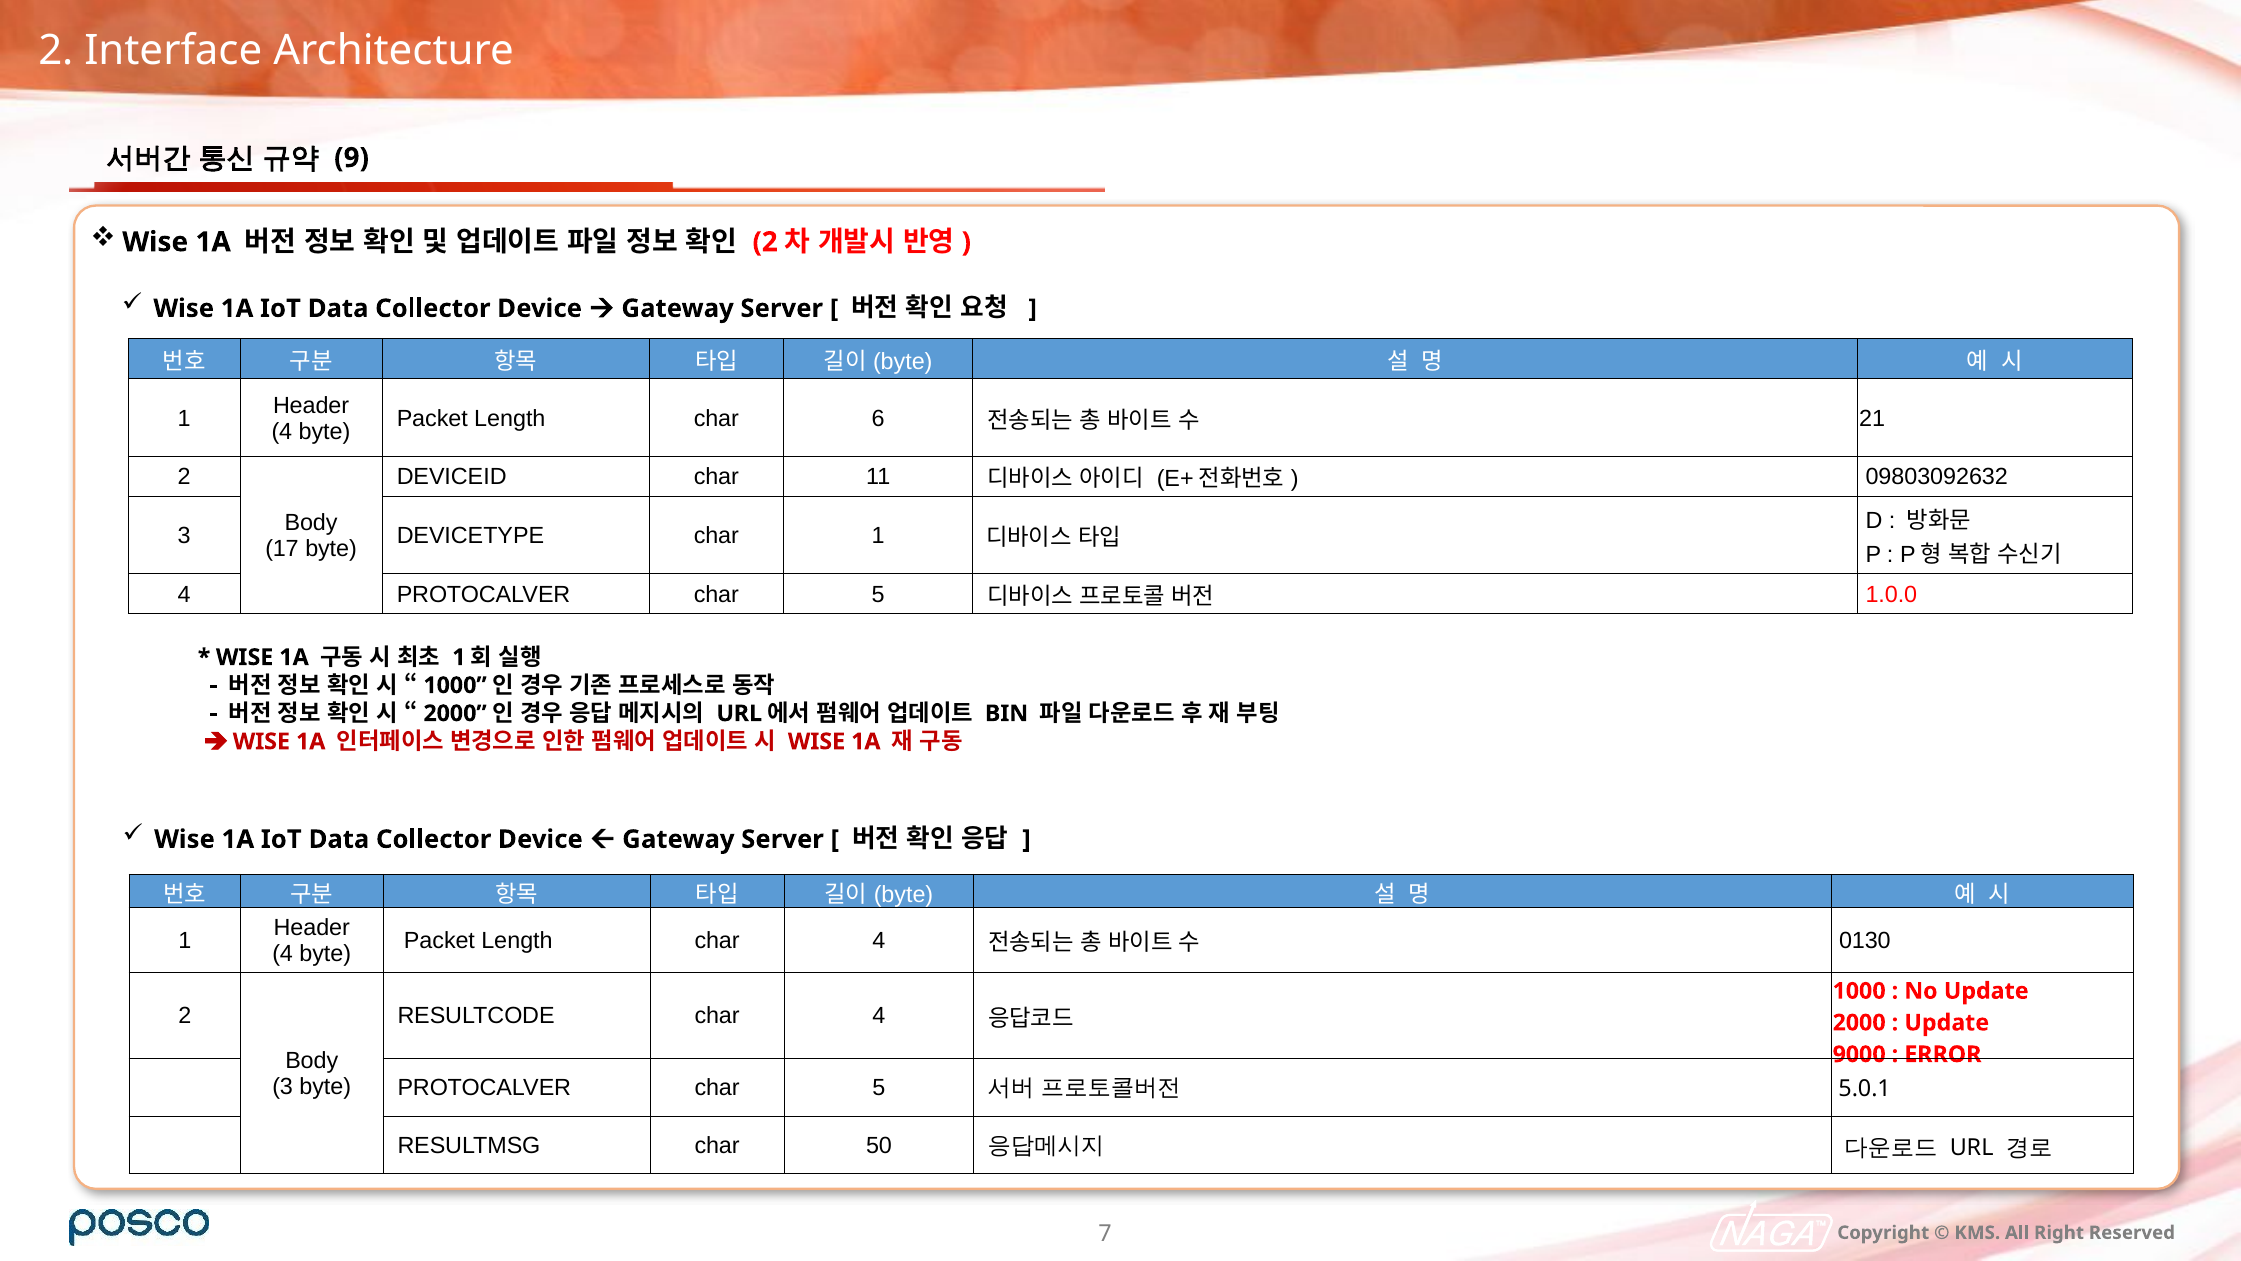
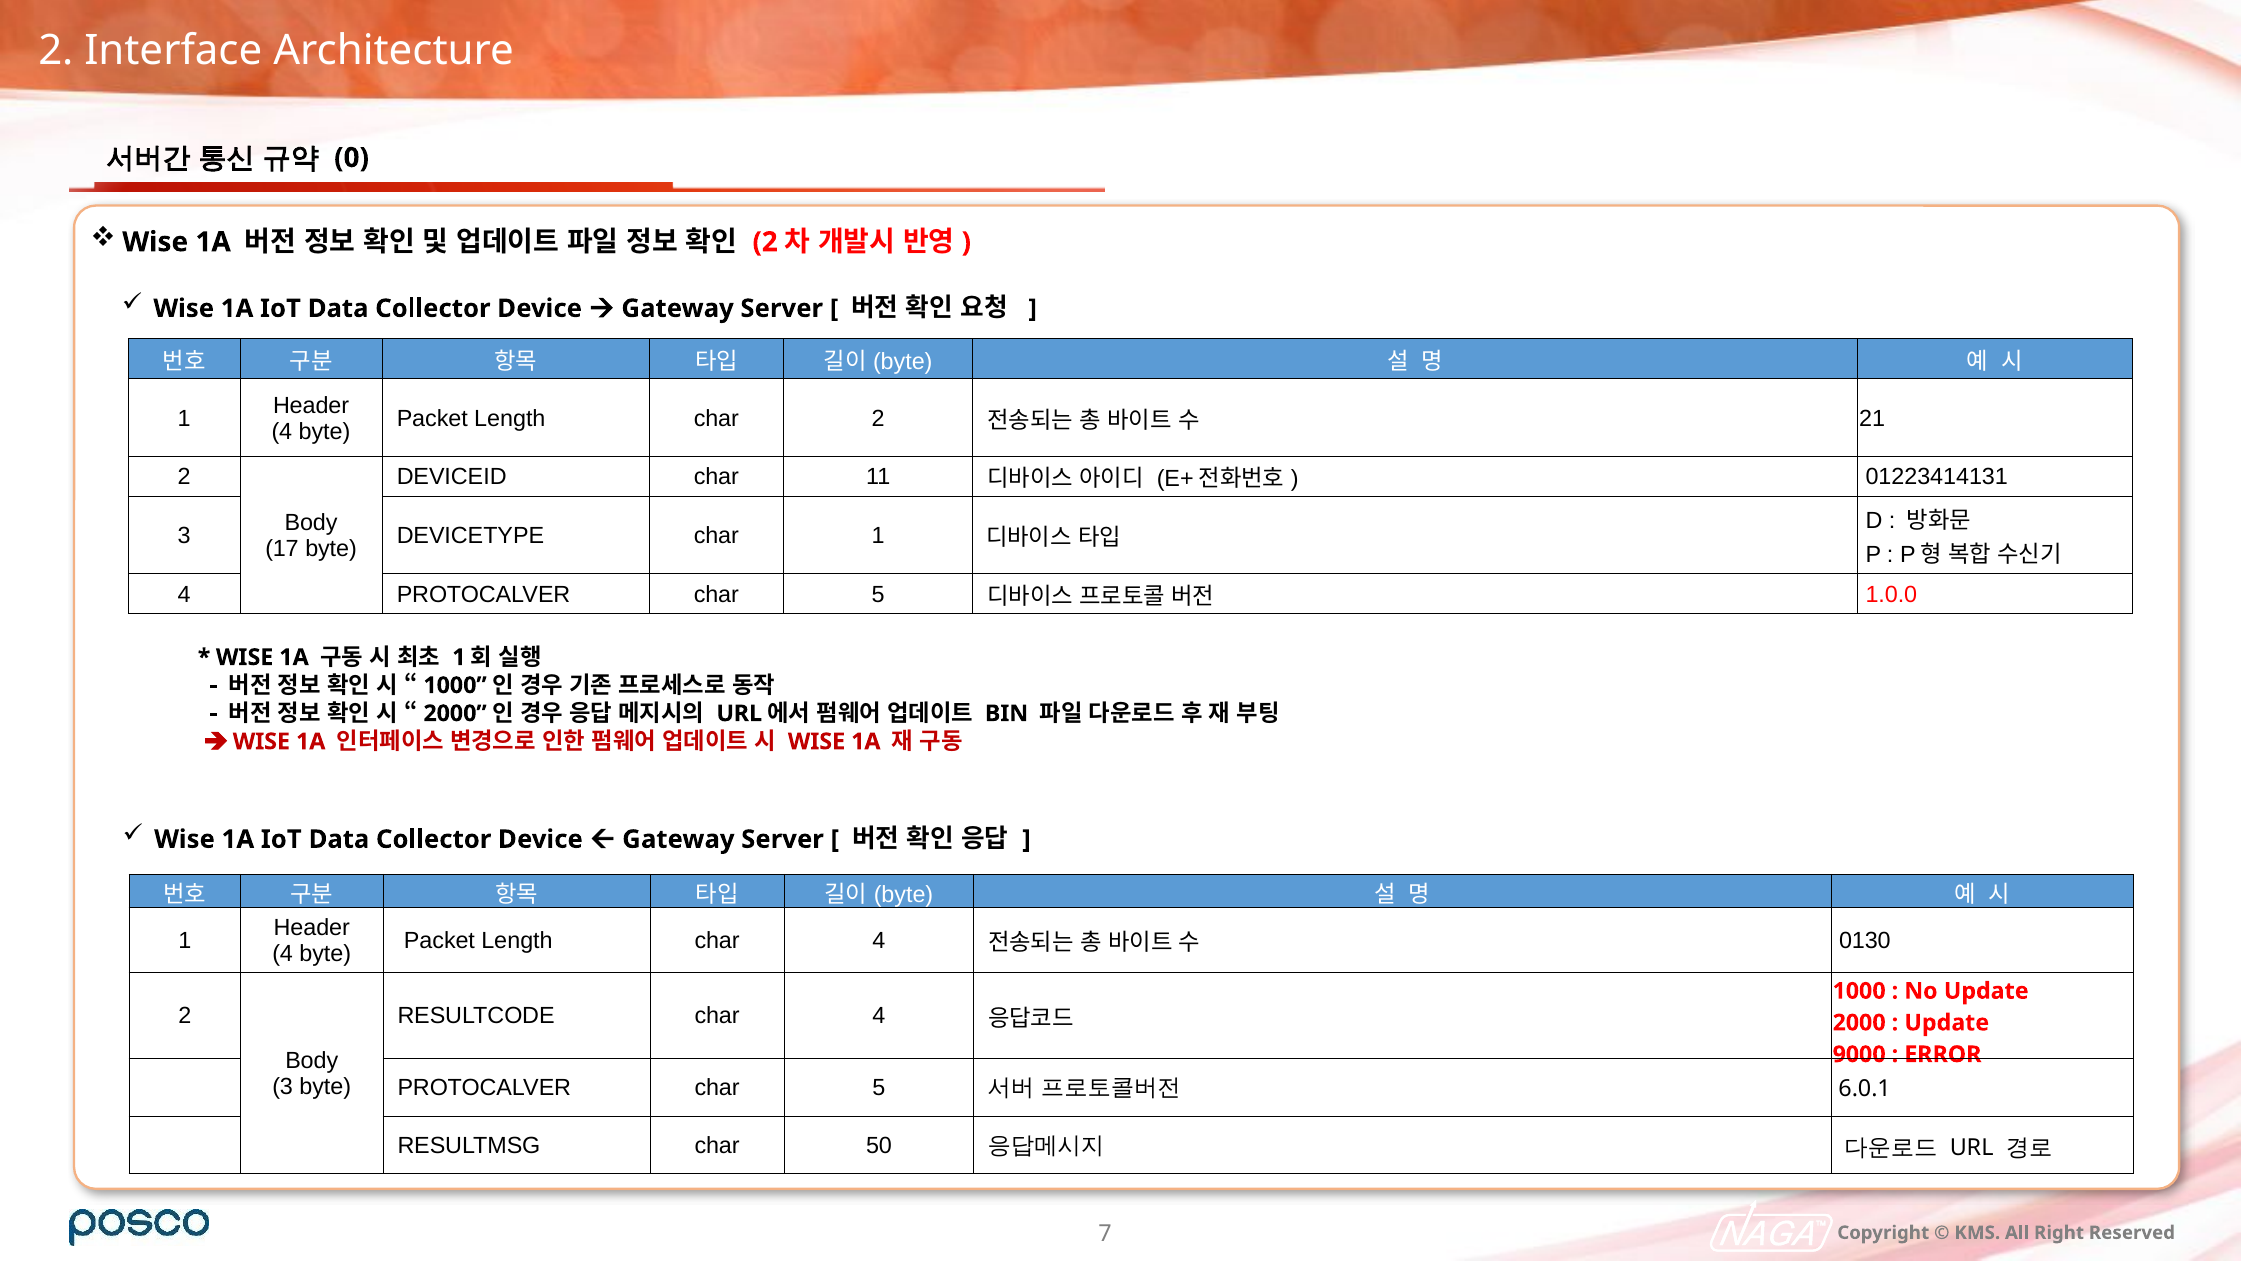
9: 9 -> 0
char 6: 6 -> 2
09803092632: 09803092632 -> 01223414131
5.0.1: 5.0.1 -> 6.0.1
